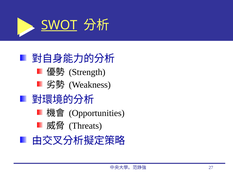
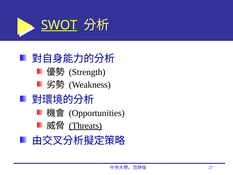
Threats underline: none -> present
